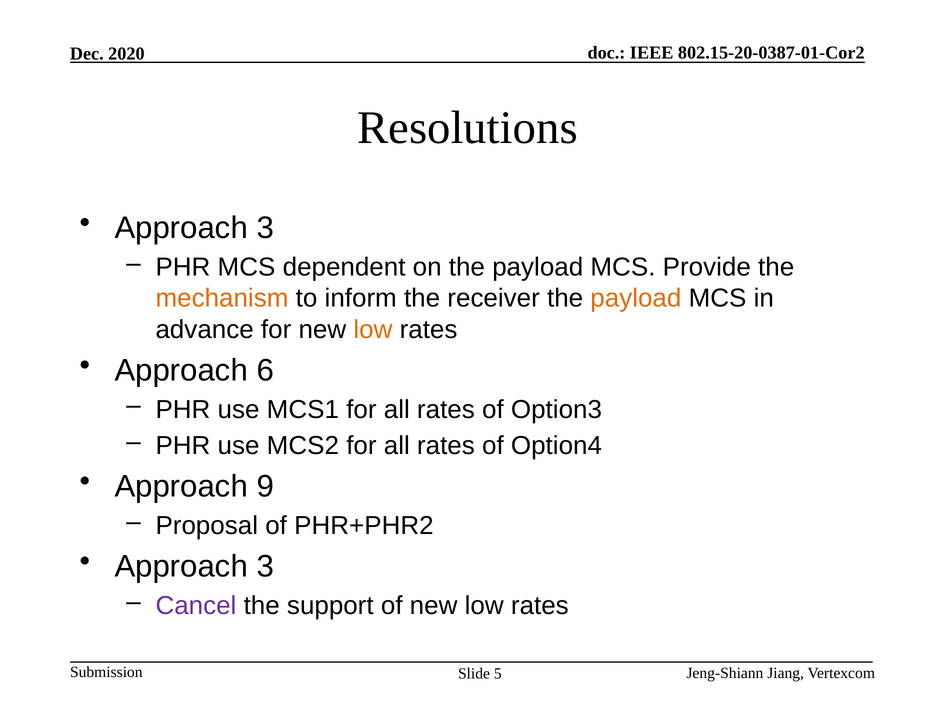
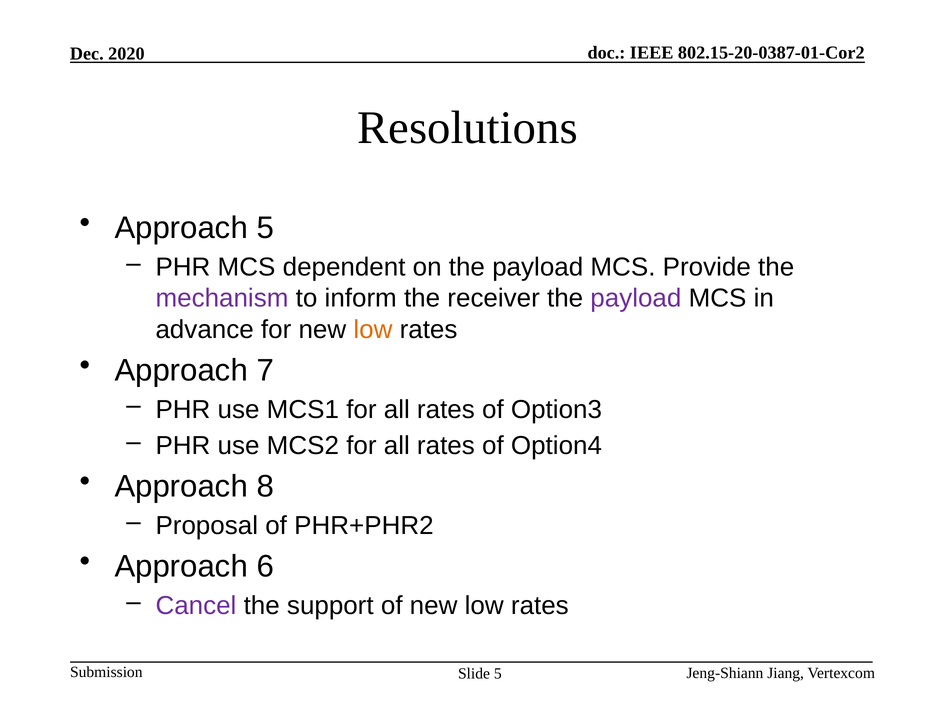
3 at (265, 228): 3 -> 5
mechanism colour: orange -> purple
payload at (636, 298) colour: orange -> purple
6: 6 -> 7
9: 9 -> 8
3 at (265, 567): 3 -> 6
